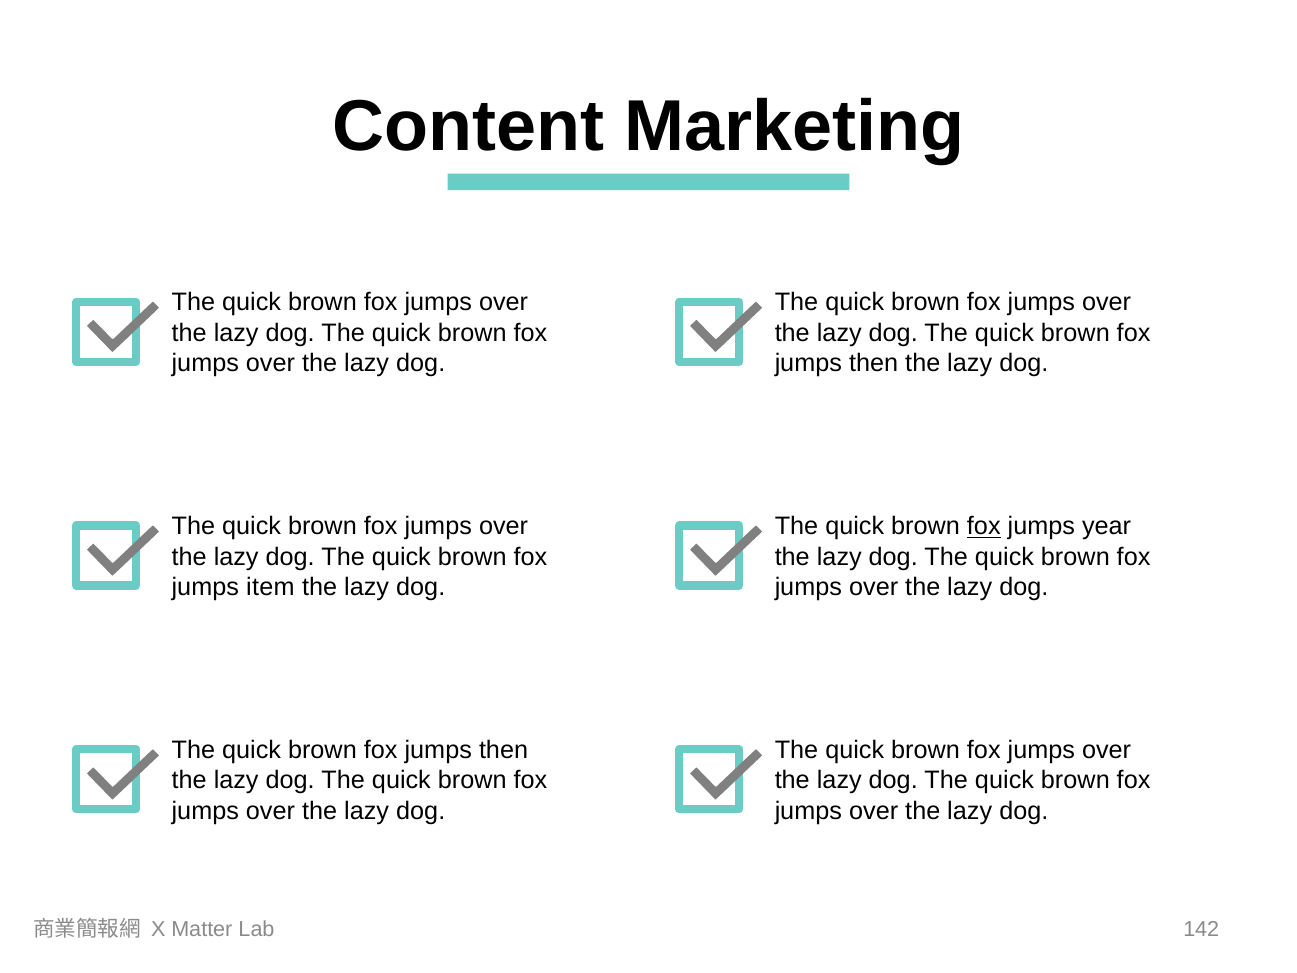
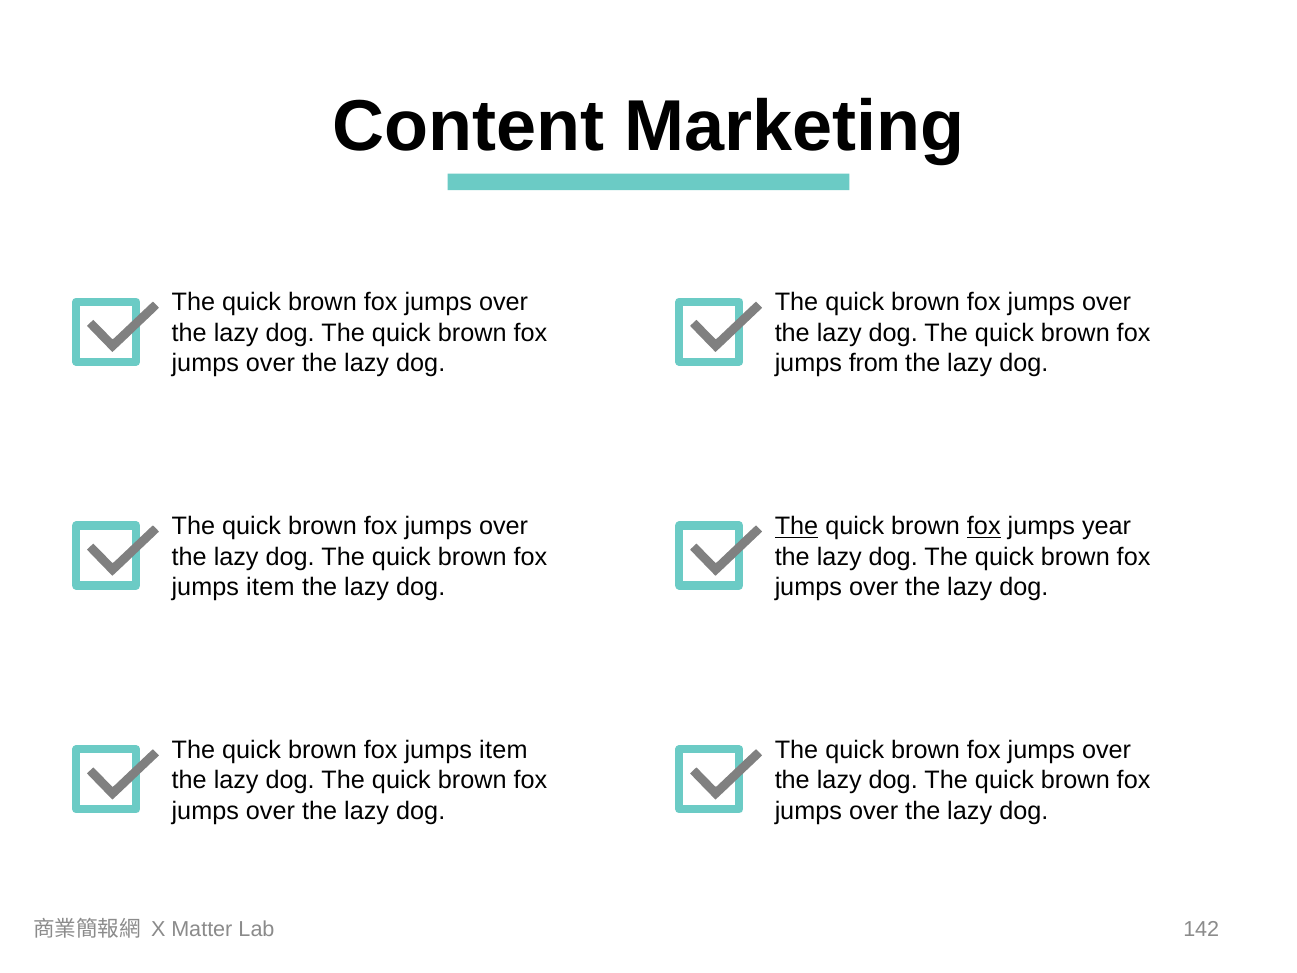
then at (874, 363): then -> from
The at (796, 526) underline: none -> present
then at (504, 750): then -> item
